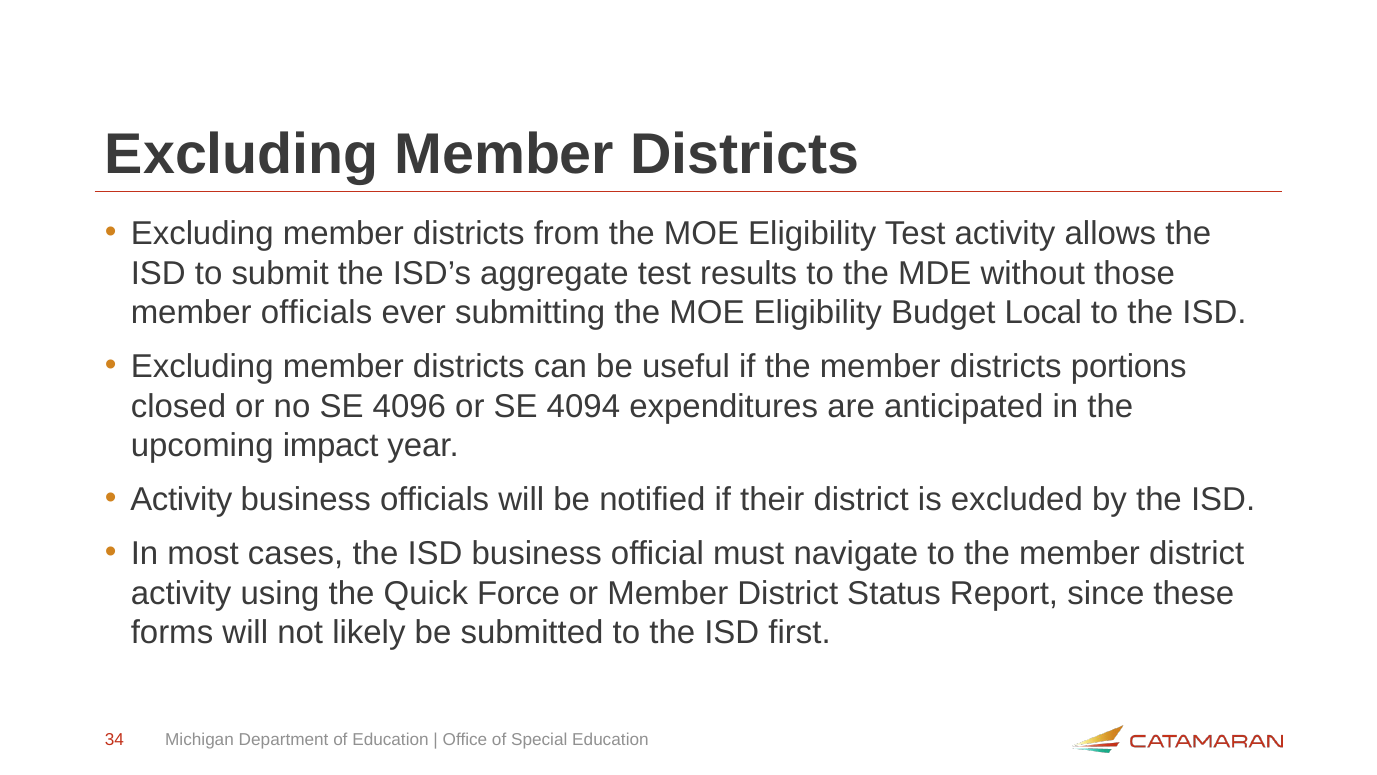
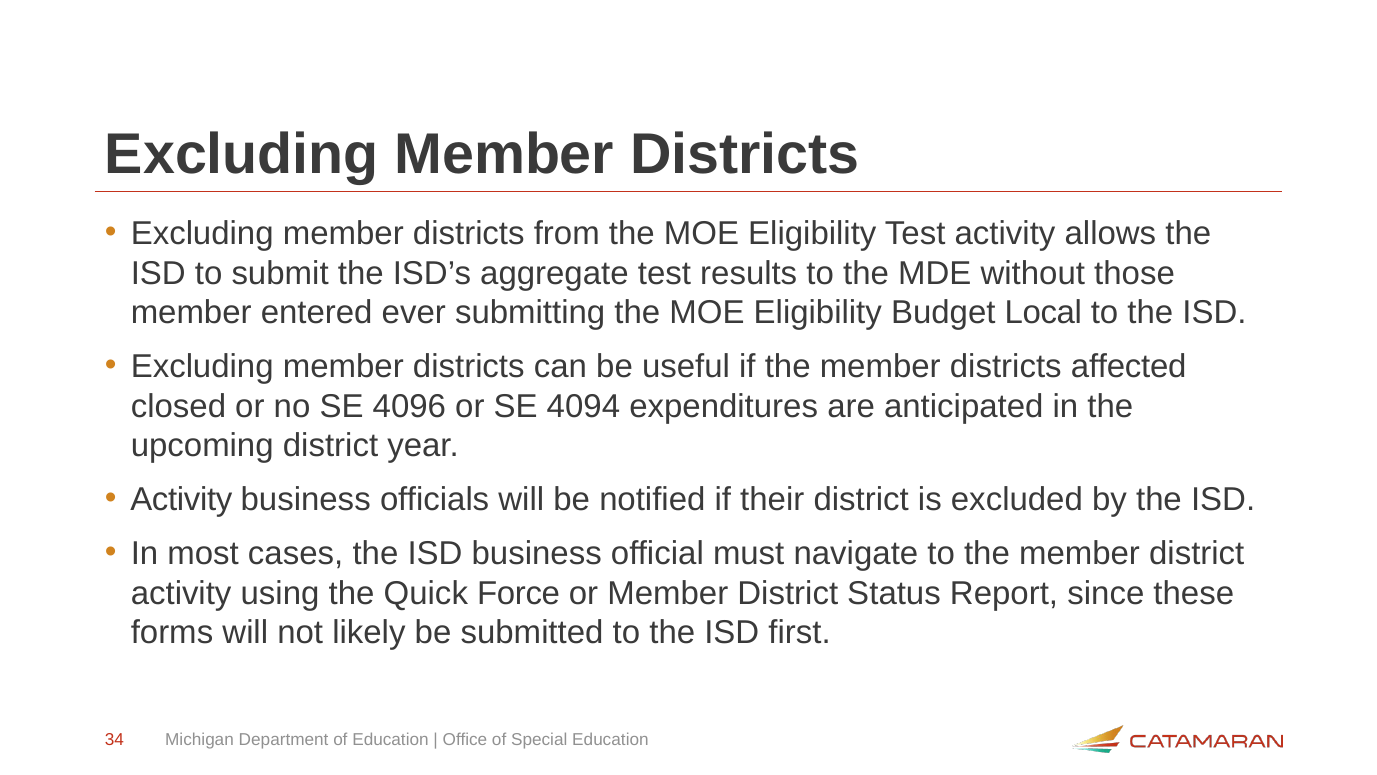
member officials: officials -> entered
portions: portions -> affected
upcoming impact: impact -> district
